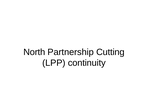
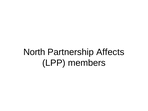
Cutting: Cutting -> Affects
continuity: continuity -> members
